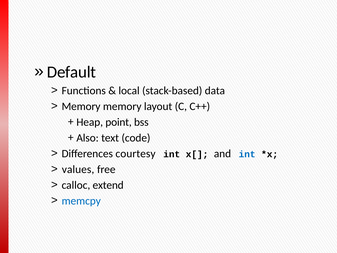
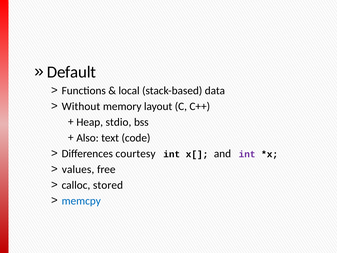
Memory at (81, 106): Memory -> Without
point: point -> stdio
int at (247, 154) colour: blue -> purple
extend: extend -> stored
